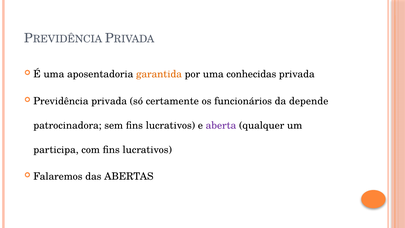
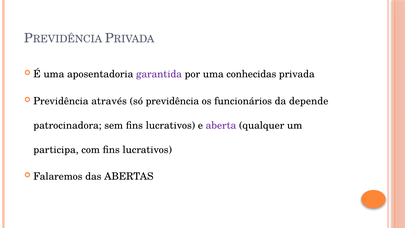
garantida colour: orange -> purple
Previdência privada: privada -> através
só certamente: certamente -> previdência
